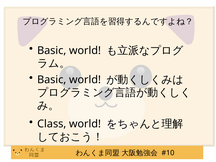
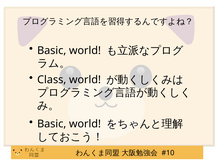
Basic at (52, 80): Basic -> Class
Class at (52, 124): Class -> Basic
